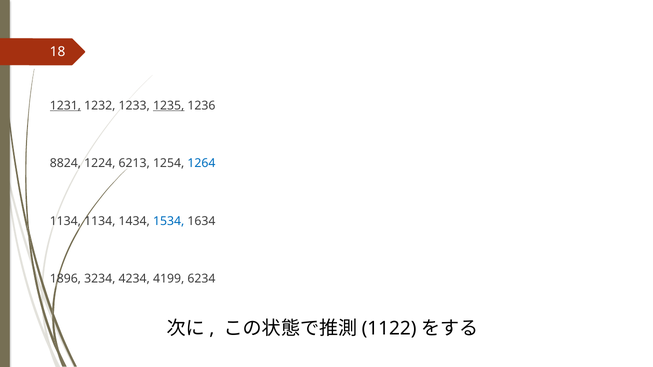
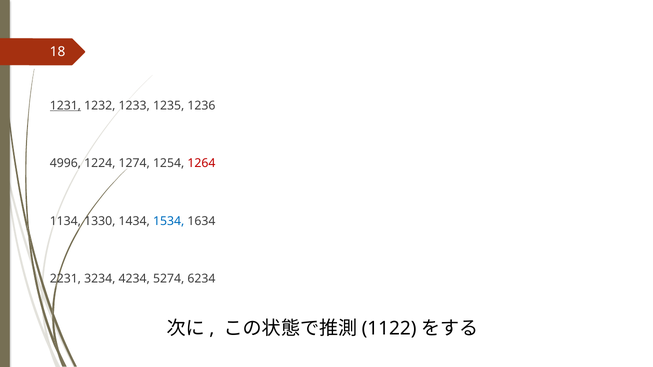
1235 underline: present -> none
8824: 8824 -> 4996
6213: 6213 -> 1274
1264 colour: blue -> red
1134 1134: 1134 -> 1330
1896: 1896 -> 2231
4199: 4199 -> 5274
